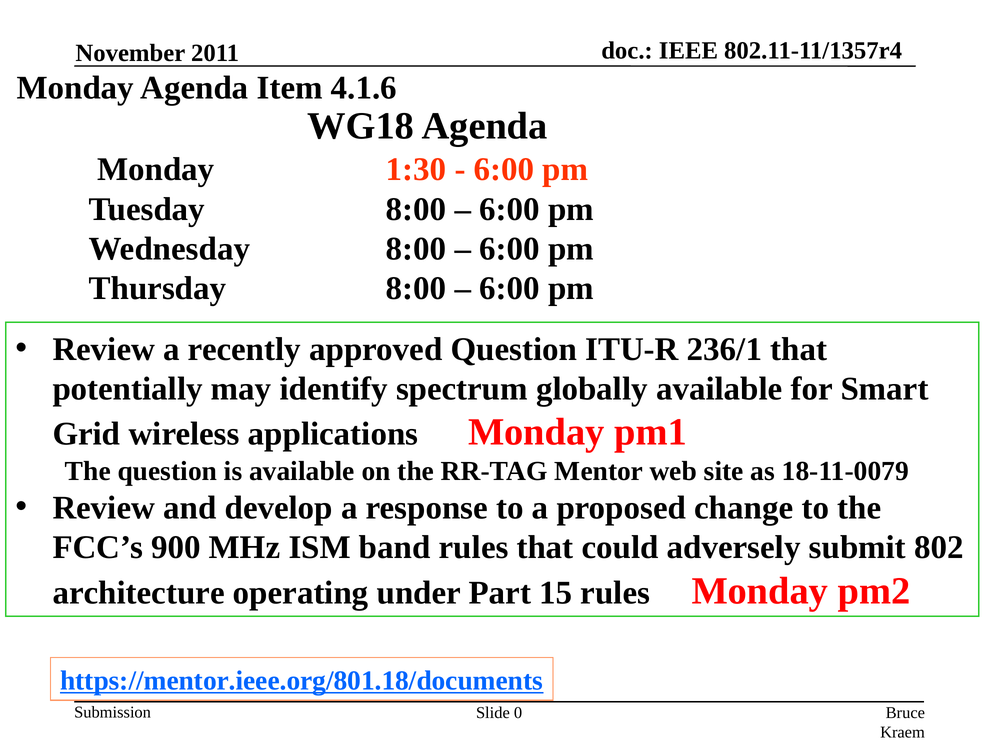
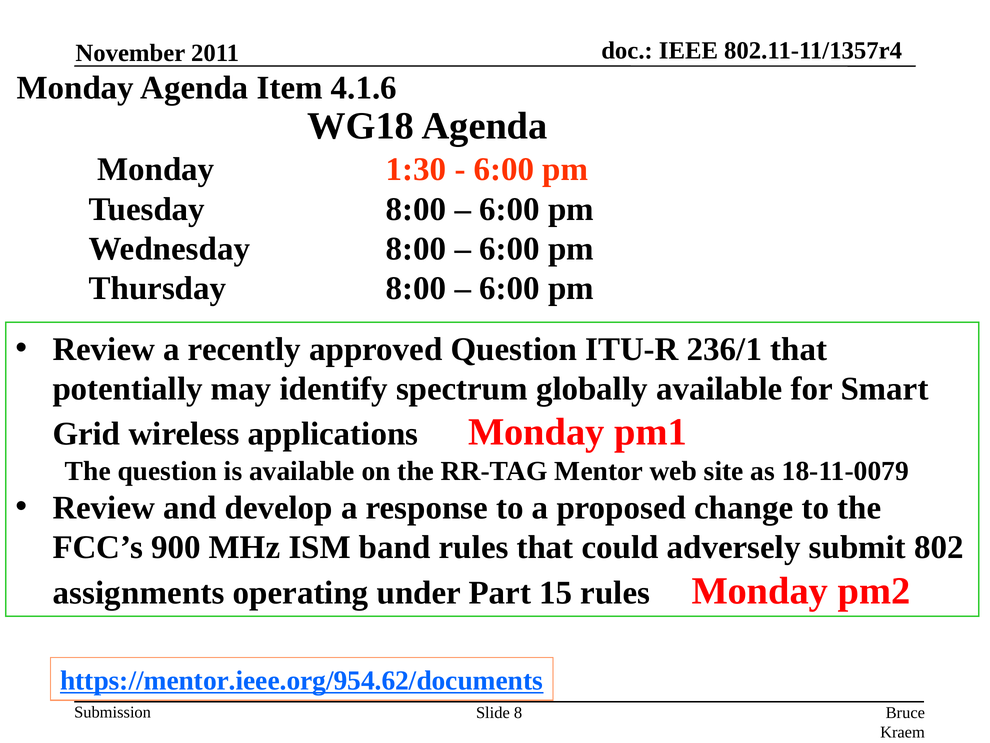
architecture: architecture -> assignments
https://mentor.ieee.org/801.18/documents: https://mentor.ieee.org/801.18/documents -> https://mentor.ieee.org/954.62/documents
0: 0 -> 8
